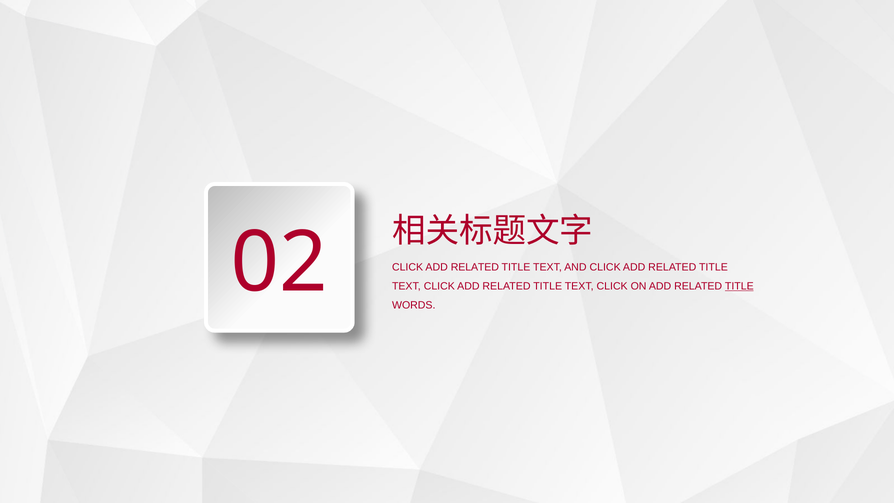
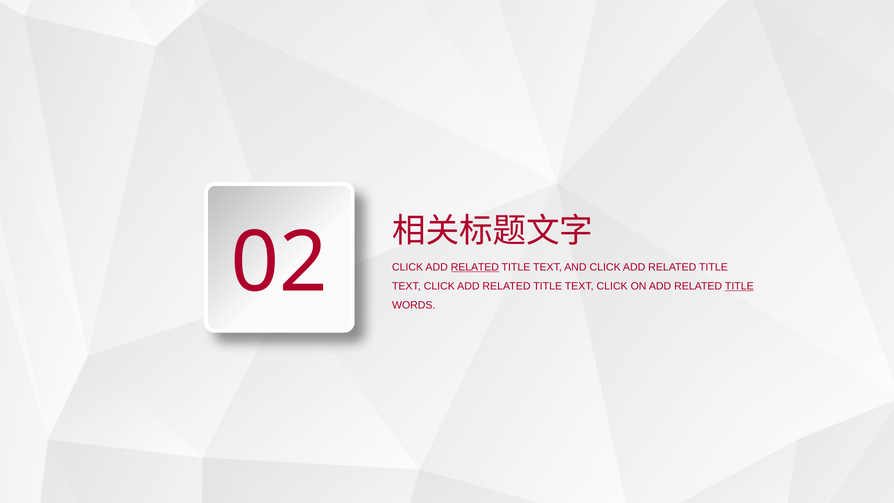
RELATED at (475, 267) underline: none -> present
